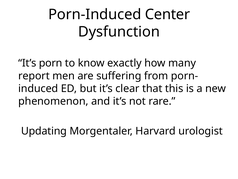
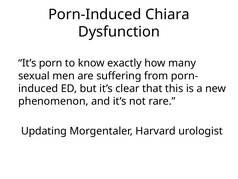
Center: Center -> Chiara
report: report -> sexual
